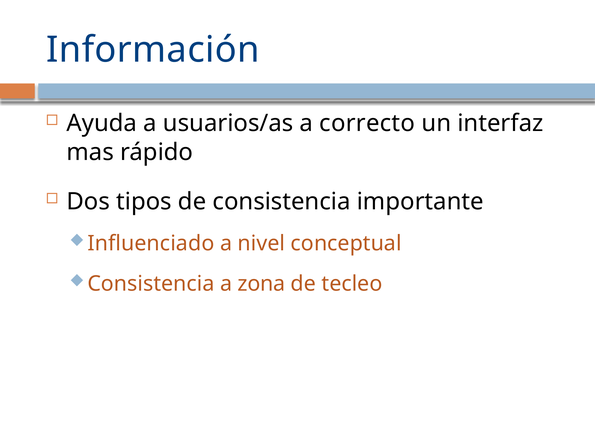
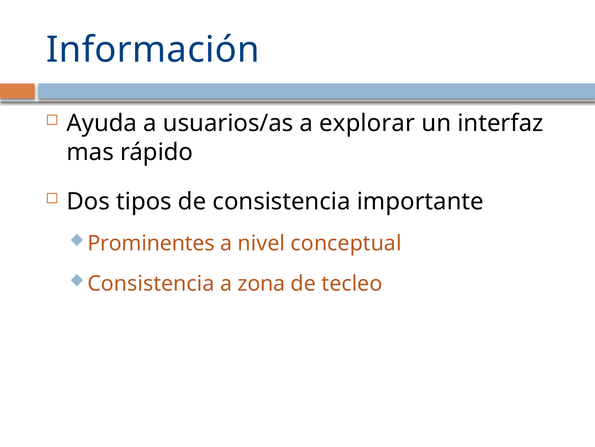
correcto: correcto -> explorar
Influenciado: Influenciado -> Prominentes
